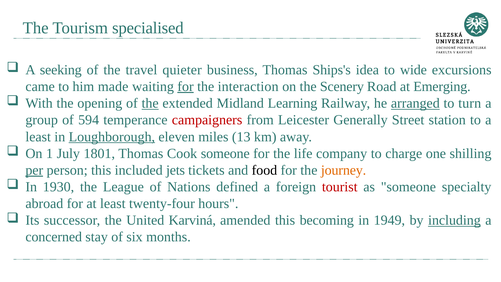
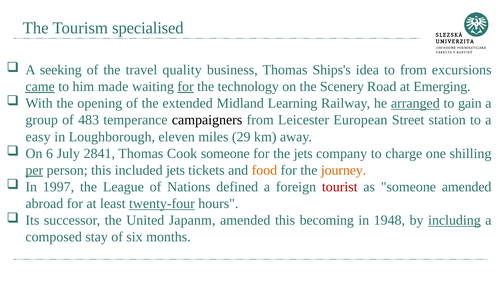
quieter: quieter -> quality
to wide: wide -> from
came underline: none -> present
interaction: interaction -> technology
the at (150, 103) underline: present -> none
turn: turn -> gain
594: 594 -> 483
campaigners colour: red -> black
Generally: Generally -> European
least at (38, 137): least -> easy
Loughborough underline: present -> none
13: 13 -> 29
1: 1 -> 6
1801: 1801 -> 2841
the life: life -> jets
food colour: black -> orange
1930: 1930 -> 1997
someone specialty: specialty -> amended
twenty-four underline: none -> present
Karviná: Karviná -> Japanm
1949: 1949 -> 1948
concerned: concerned -> composed
